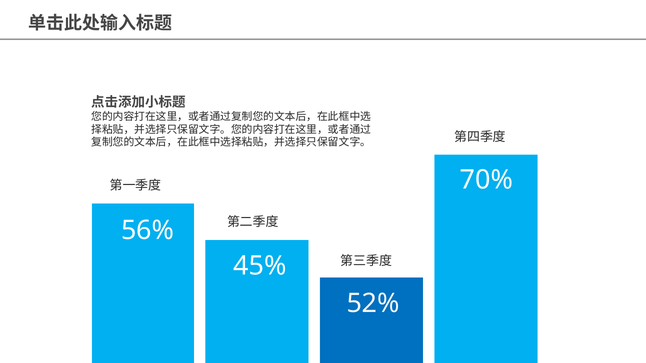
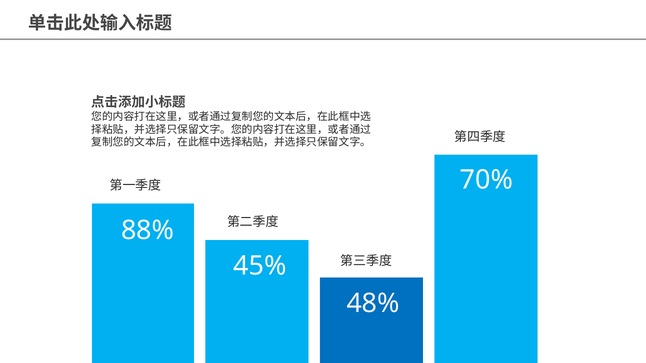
56%: 56% -> 88%
52%: 52% -> 48%
